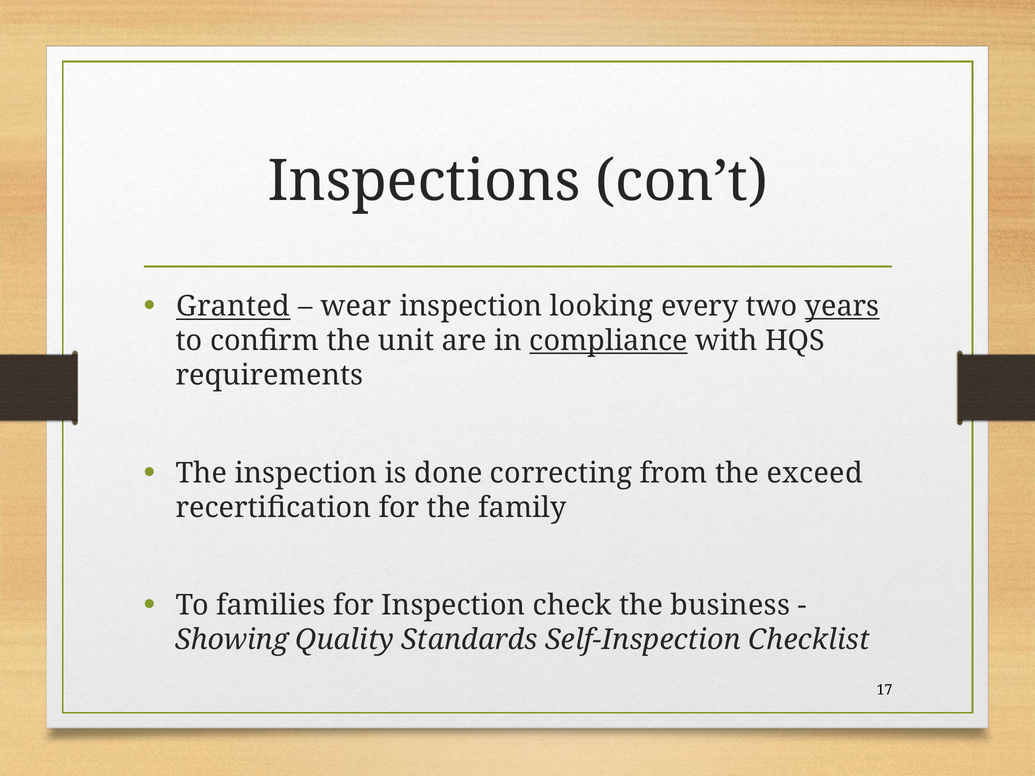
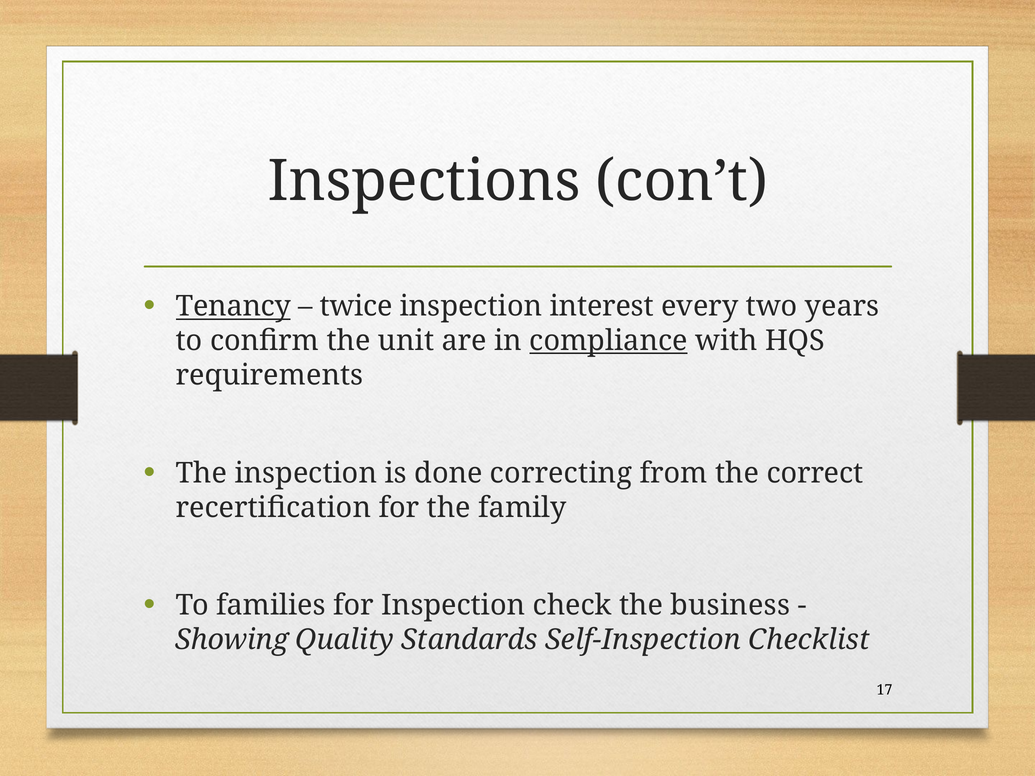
Granted: Granted -> Tenancy
wear: wear -> twice
looking: looking -> interest
years underline: present -> none
exceed: exceed -> correct
